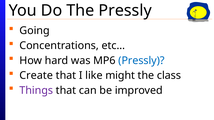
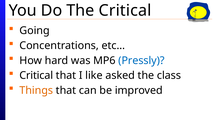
The Pressly: Pressly -> Critical
Create at (36, 76): Create -> Critical
might: might -> asked
Things colour: purple -> orange
